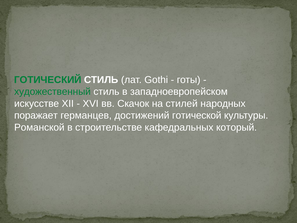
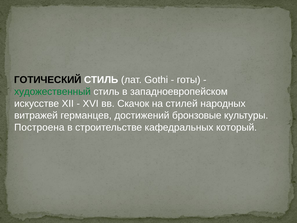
ГОТИЧЕСКИЙ colour: green -> black
поражает: поражает -> витражей
готической: готической -> бронзовые
Романской: Романской -> Построена
